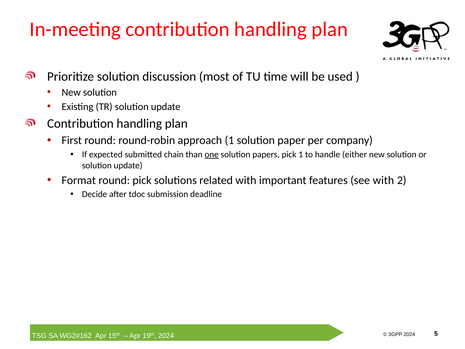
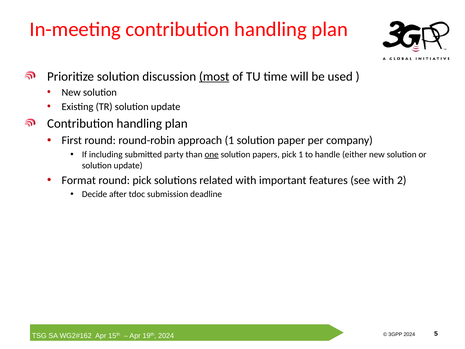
most underline: none -> present
expected: expected -> including
chain: chain -> party
